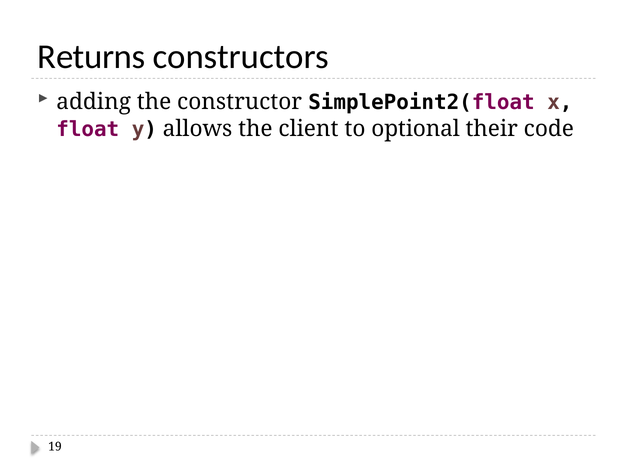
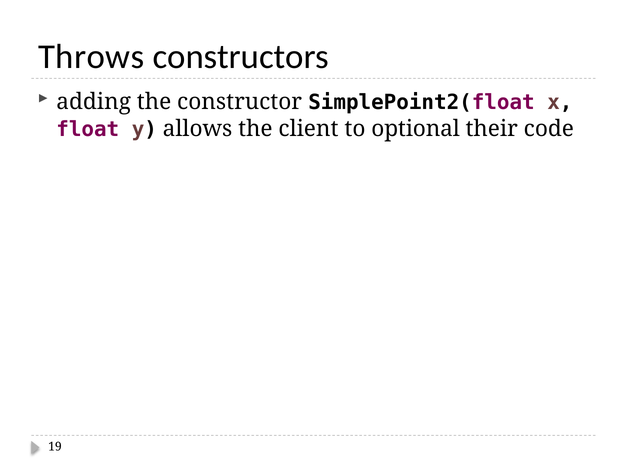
Returns: Returns -> Throws
